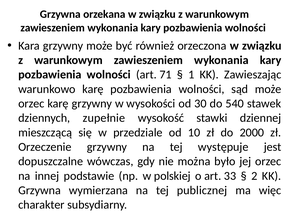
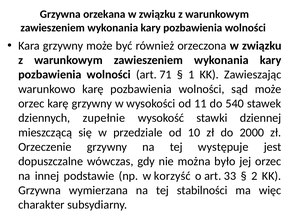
30: 30 -> 11
polskiej: polskiej -> korzyść
publicznej: publicznej -> stabilności
